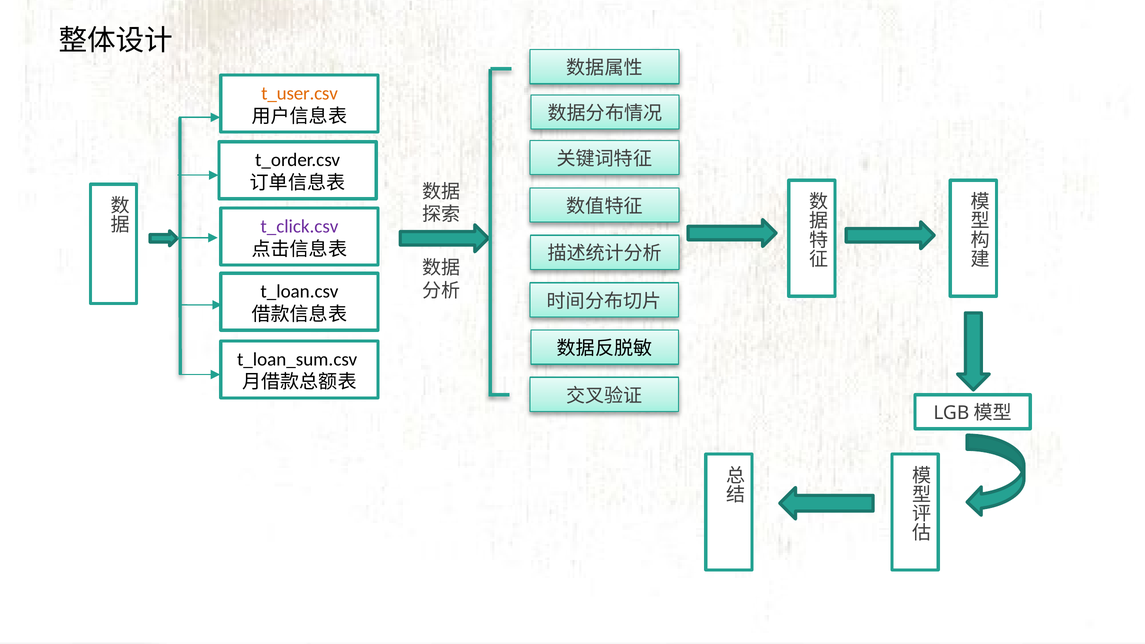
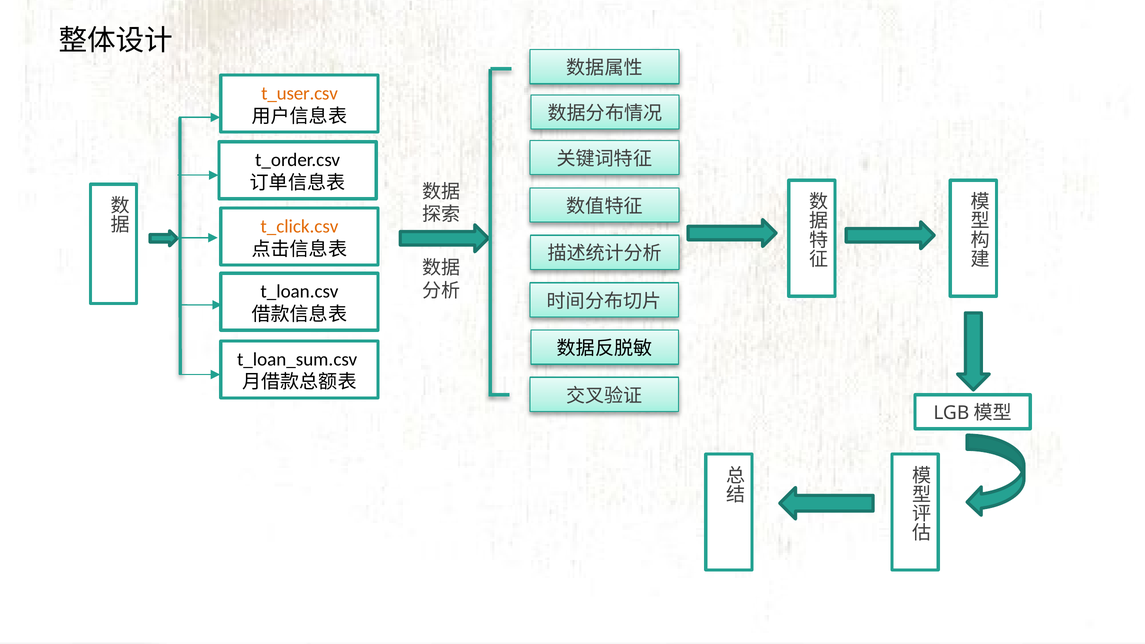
t_click.csv colour: purple -> orange
